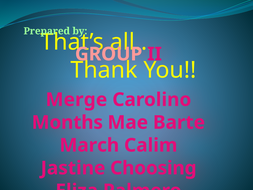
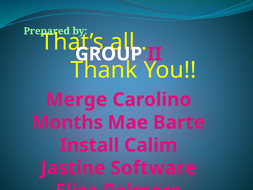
GROUP colour: pink -> white
March: March -> Install
Choosing: Choosing -> Software
